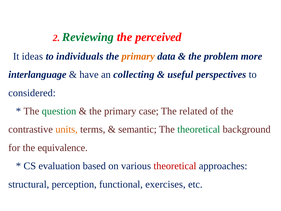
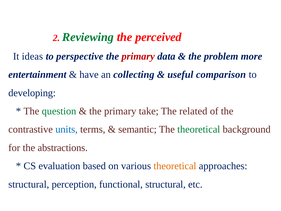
individuals: individuals -> perspective
primary at (138, 56) colour: orange -> red
interlanguage: interlanguage -> entertainment
perspectives: perspectives -> comparison
considered: considered -> developing
case: case -> take
units colour: orange -> blue
equivalence: equivalence -> abstractions
theoretical at (175, 166) colour: red -> orange
functional exercises: exercises -> structural
